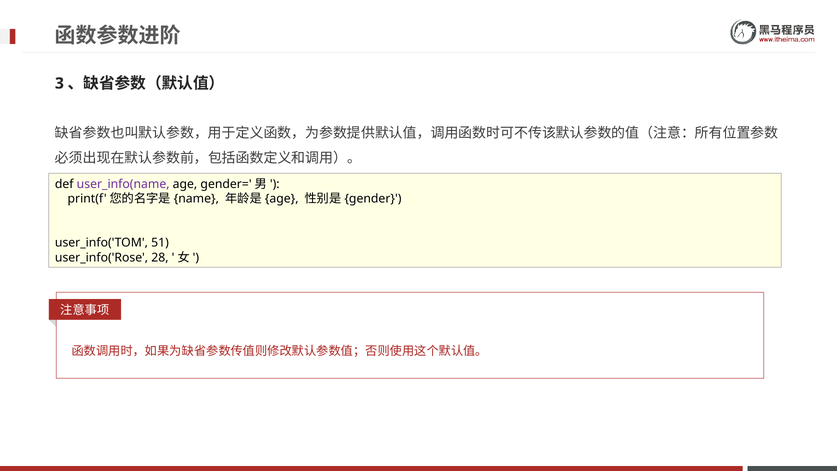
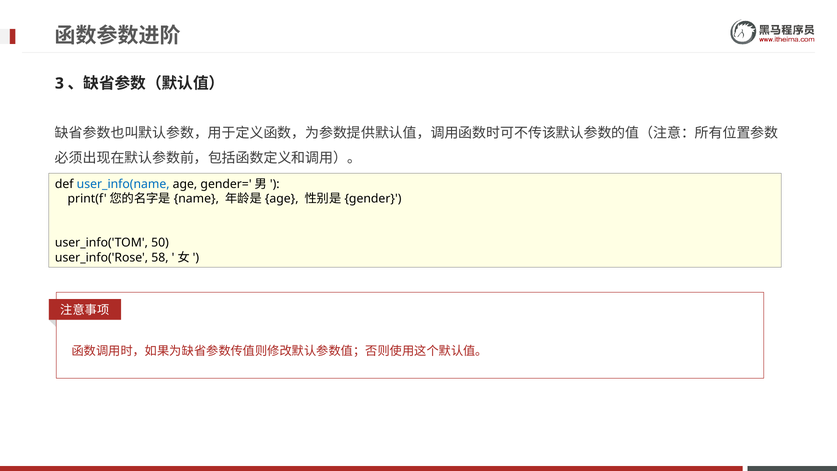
user_info(name colour: purple -> blue
51: 51 -> 50
28: 28 -> 58
